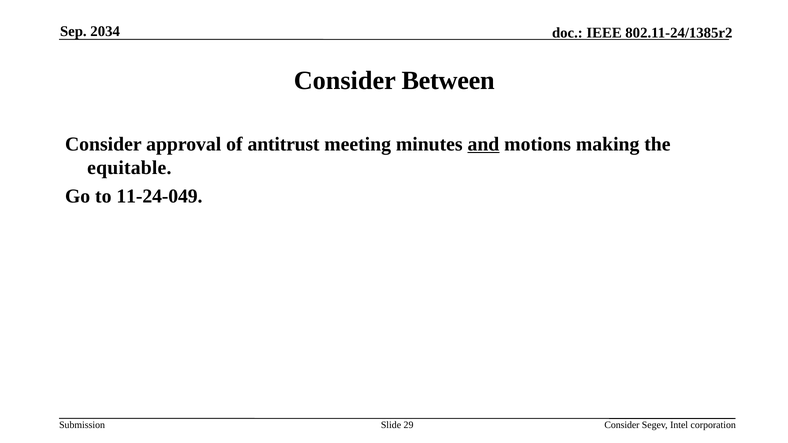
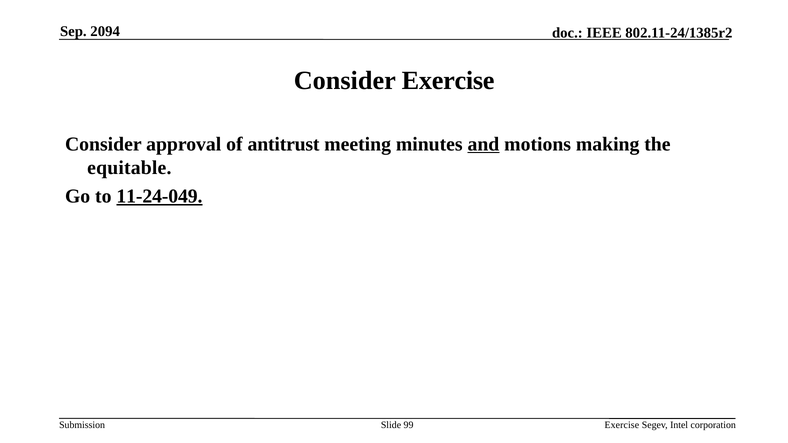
2034: 2034 -> 2094
Consider Between: Between -> Exercise
11-24-049 underline: none -> present
29: 29 -> 99
Consider at (622, 425): Consider -> Exercise
